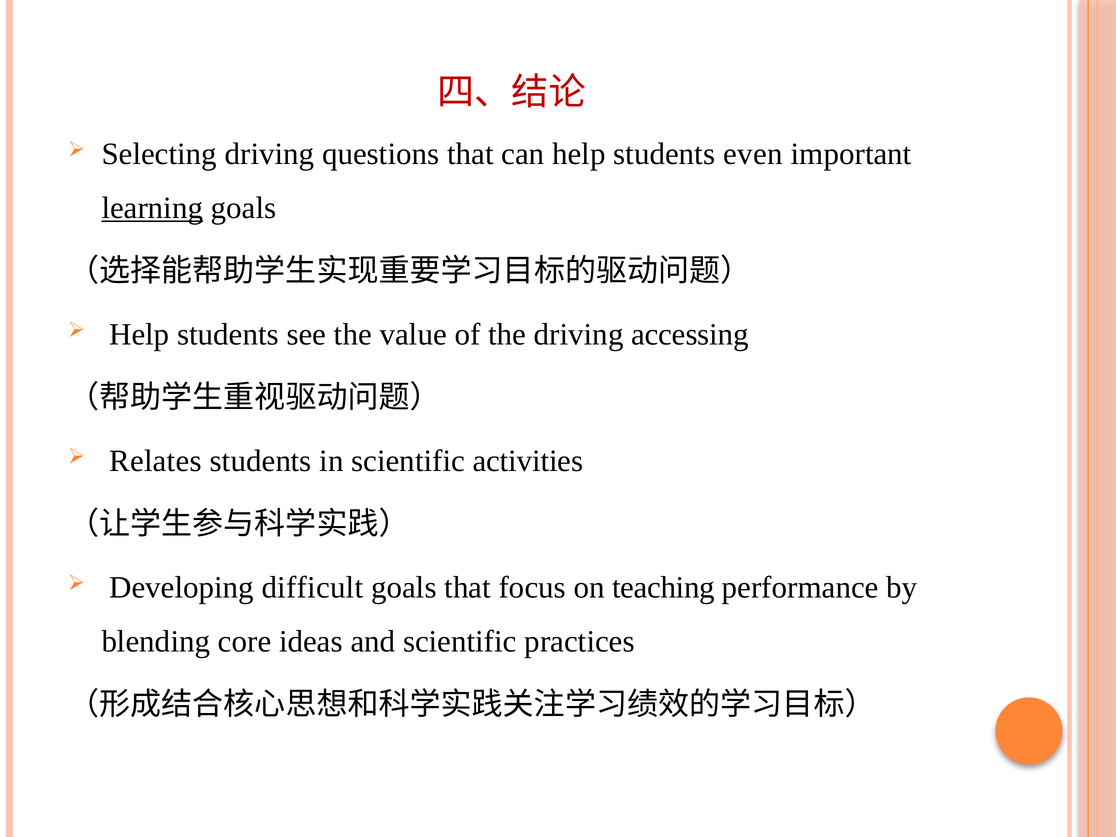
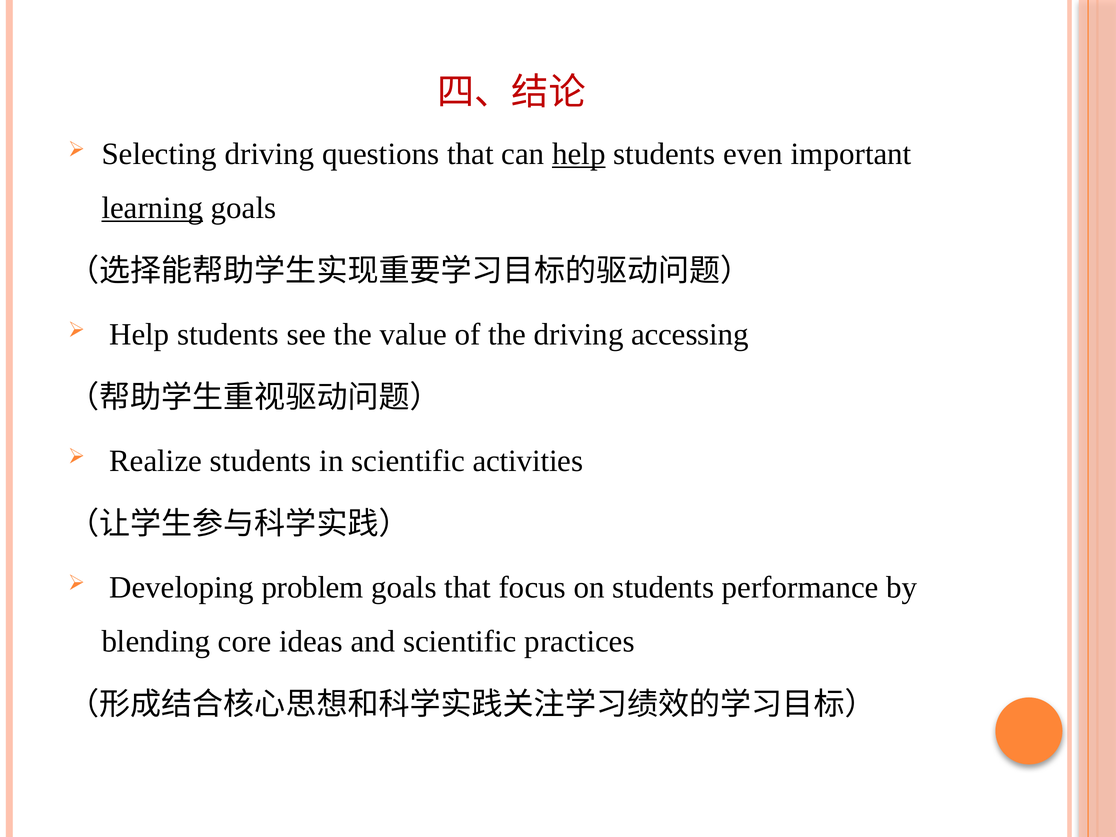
help at (579, 154) underline: none -> present
Relates: Relates -> Realize
difficult: difficult -> problem
on teaching: teaching -> students
